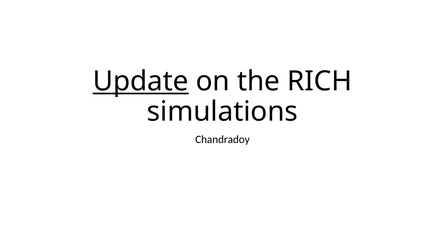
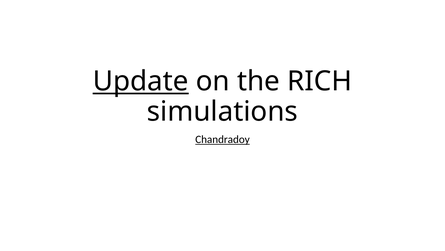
Chandradoy underline: none -> present
